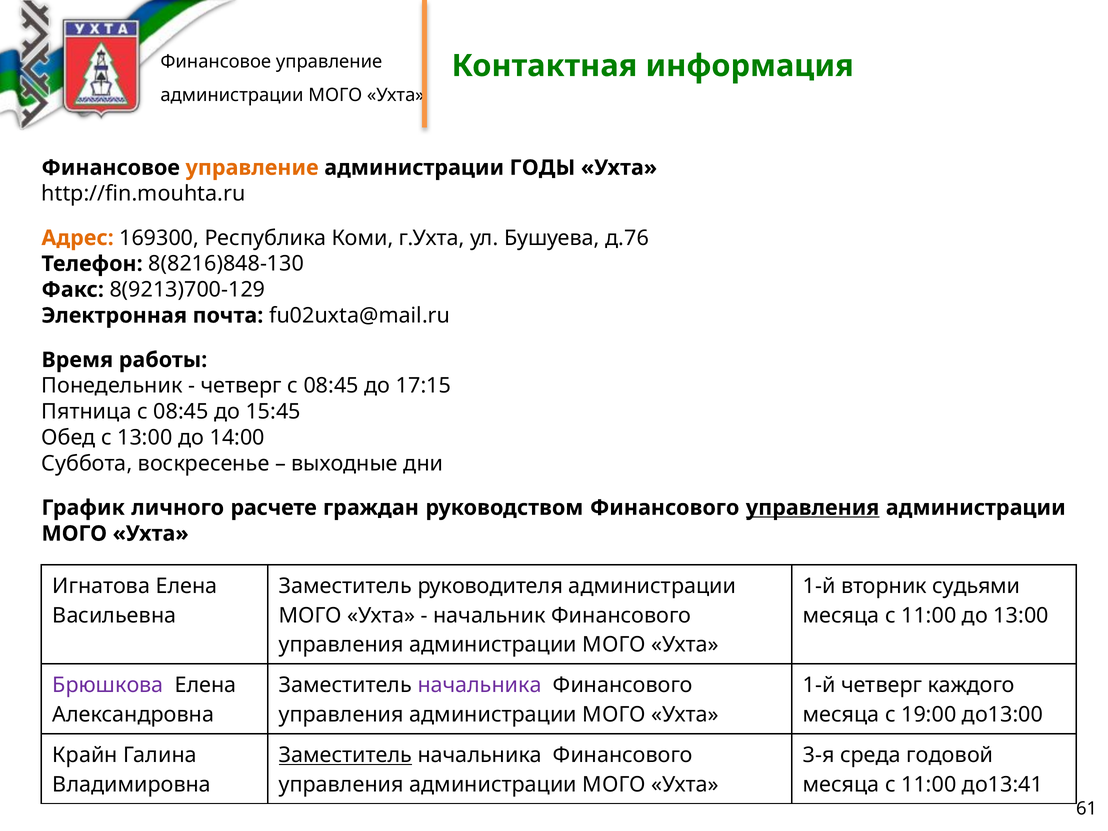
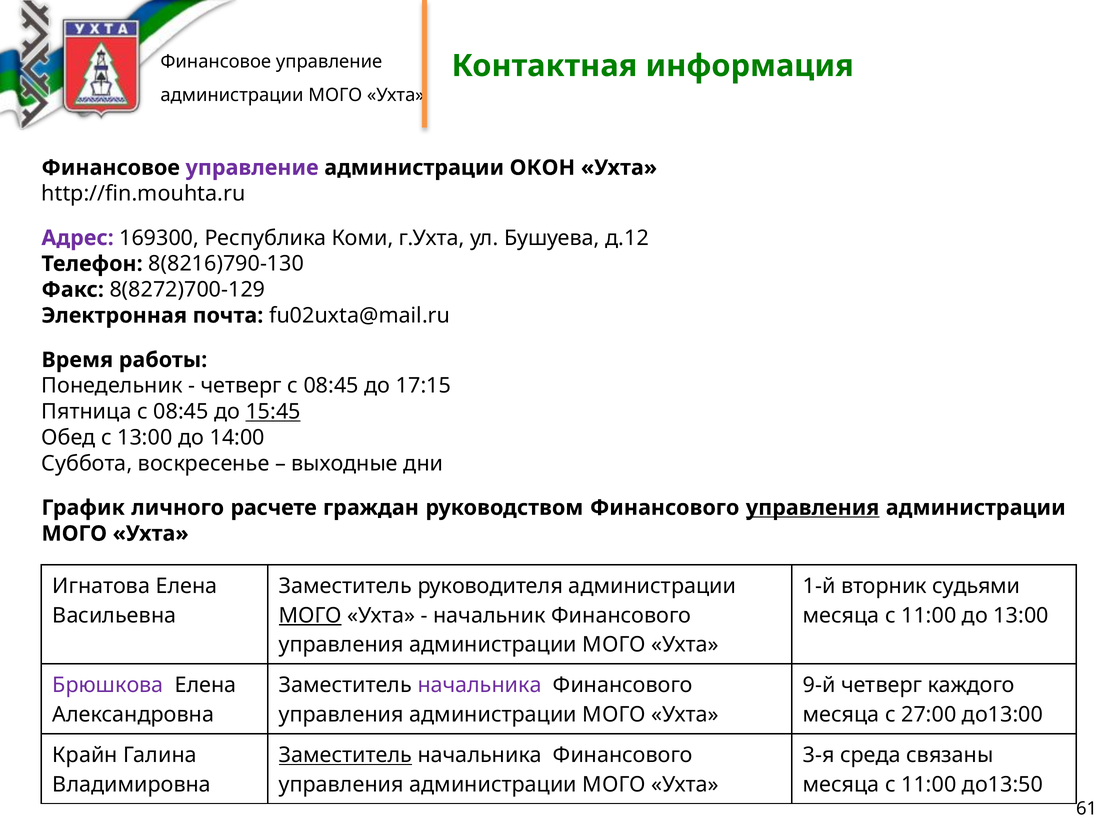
управление at (252, 168) colour: orange -> purple
ГОДЫ: ГОДЫ -> ОКОН
Адрес colour: orange -> purple
д.76: д.76 -> д.12
8(8216)848-130: 8(8216)848-130 -> 8(8216)790-130
8(9213)700-129: 8(9213)700-129 -> 8(8272)700-129
15:45 underline: none -> present
МОГО at (310, 616) underline: none -> present
1-й at (819, 685): 1-й -> 9-й
19:00: 19:00 -> 27:00
годовой: годовой -> связаны
до13:41: до13:41 -> до13:50
